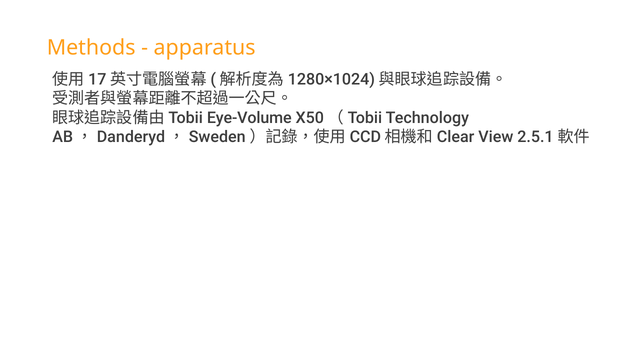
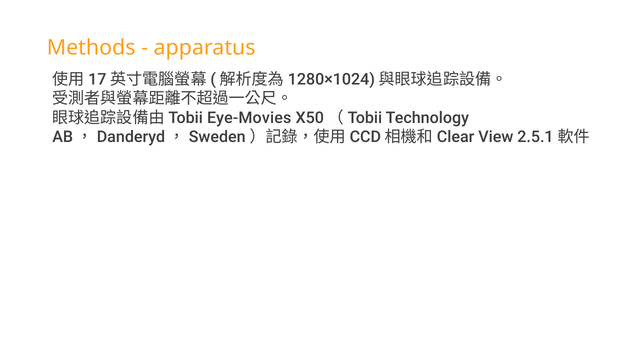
Eye-Volume: Eye-Volume -> Eye-Movies
